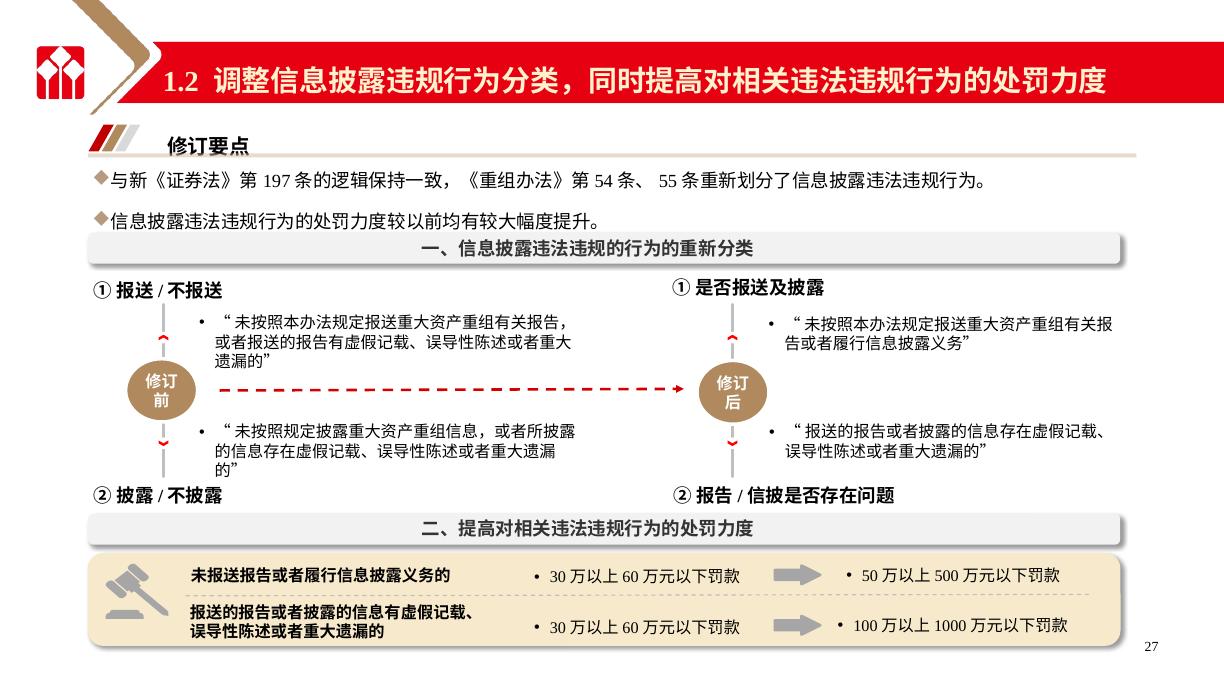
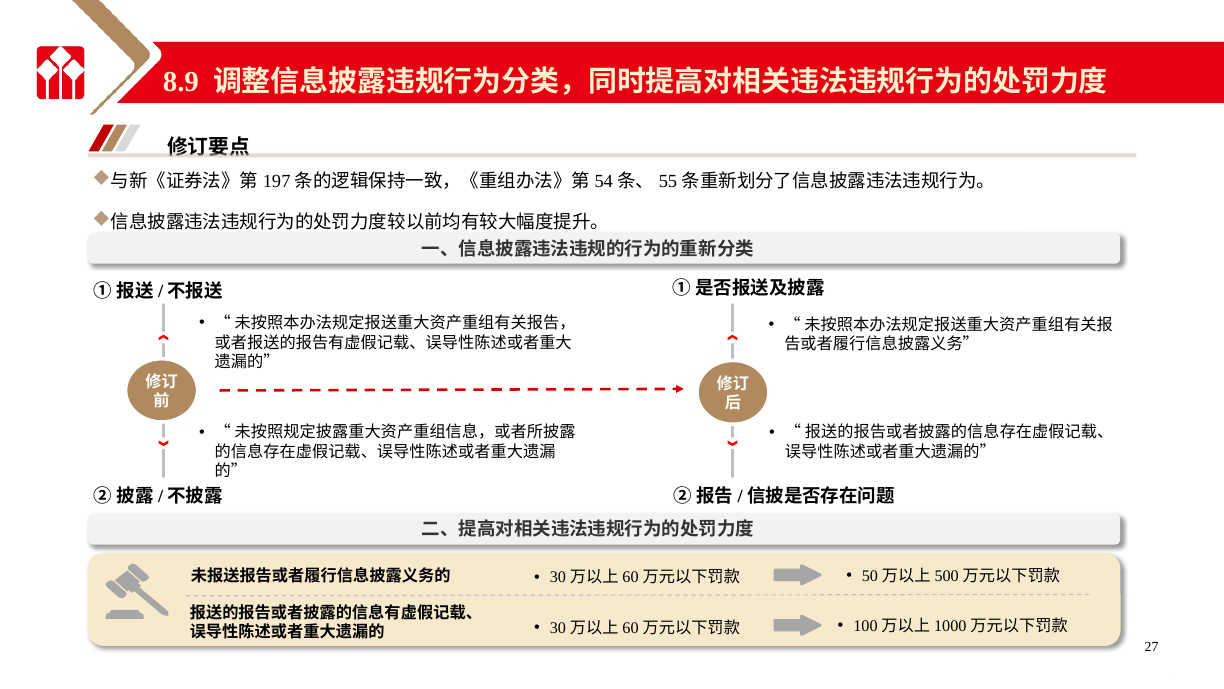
1.2: 1.2 -> 8.9
